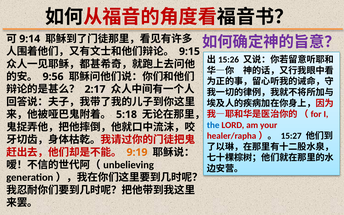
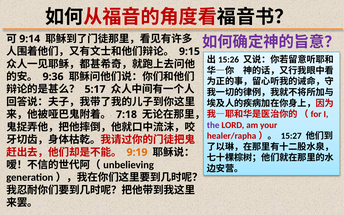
9:56: 9:56 -> 9:36
2:17: 2:17 -> 5:17
5:18: 5:18 -> 7:18
the colour: blue -> purple
